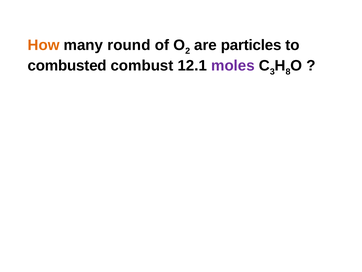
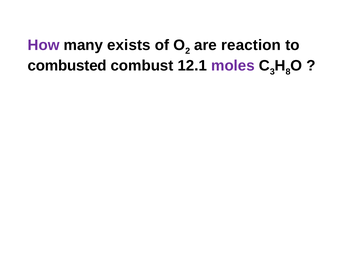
How colour: orange -> purple
round: round -> exists
particles: particles -> reaction
